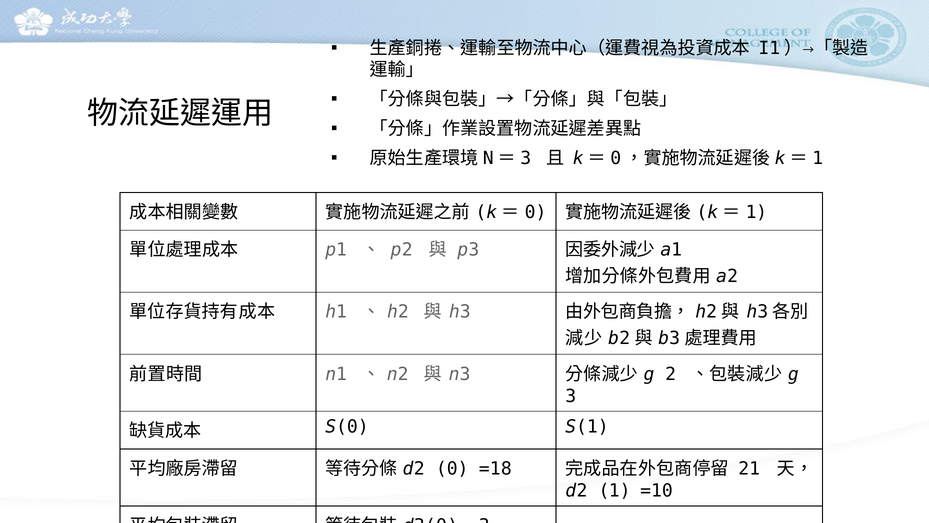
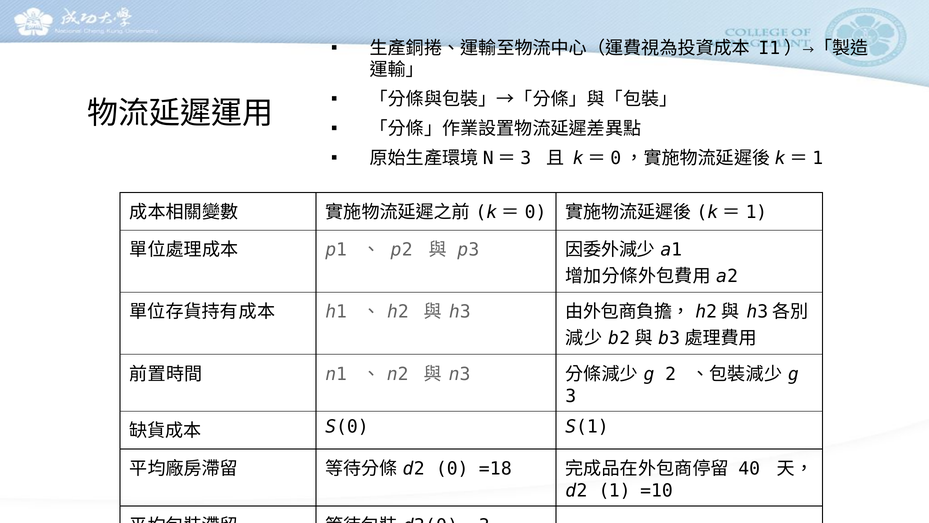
21: 21 -> 40
